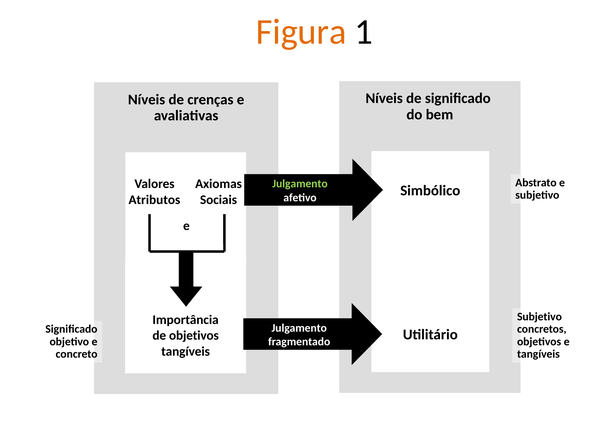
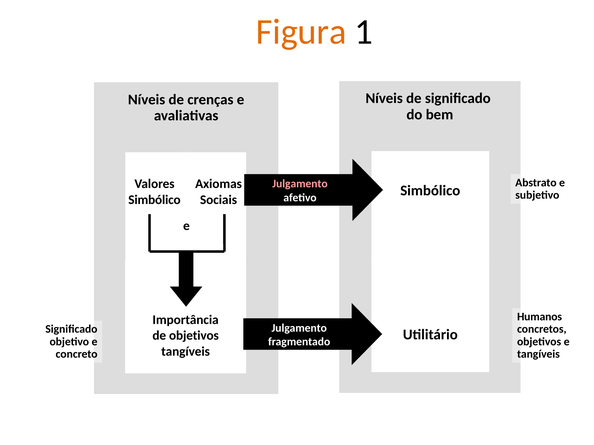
Julgamento at (300, 184) colour: light green -> pink
Atributos at (154, 200): Atributos -> Simbólico
Subjetivo at (539, 317): Subjetivo -> Humanos
